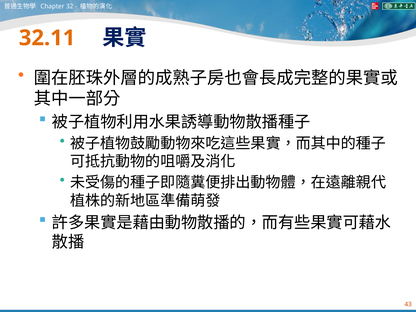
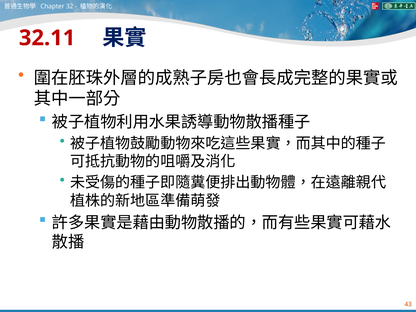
32.11 colour: orange -> red
